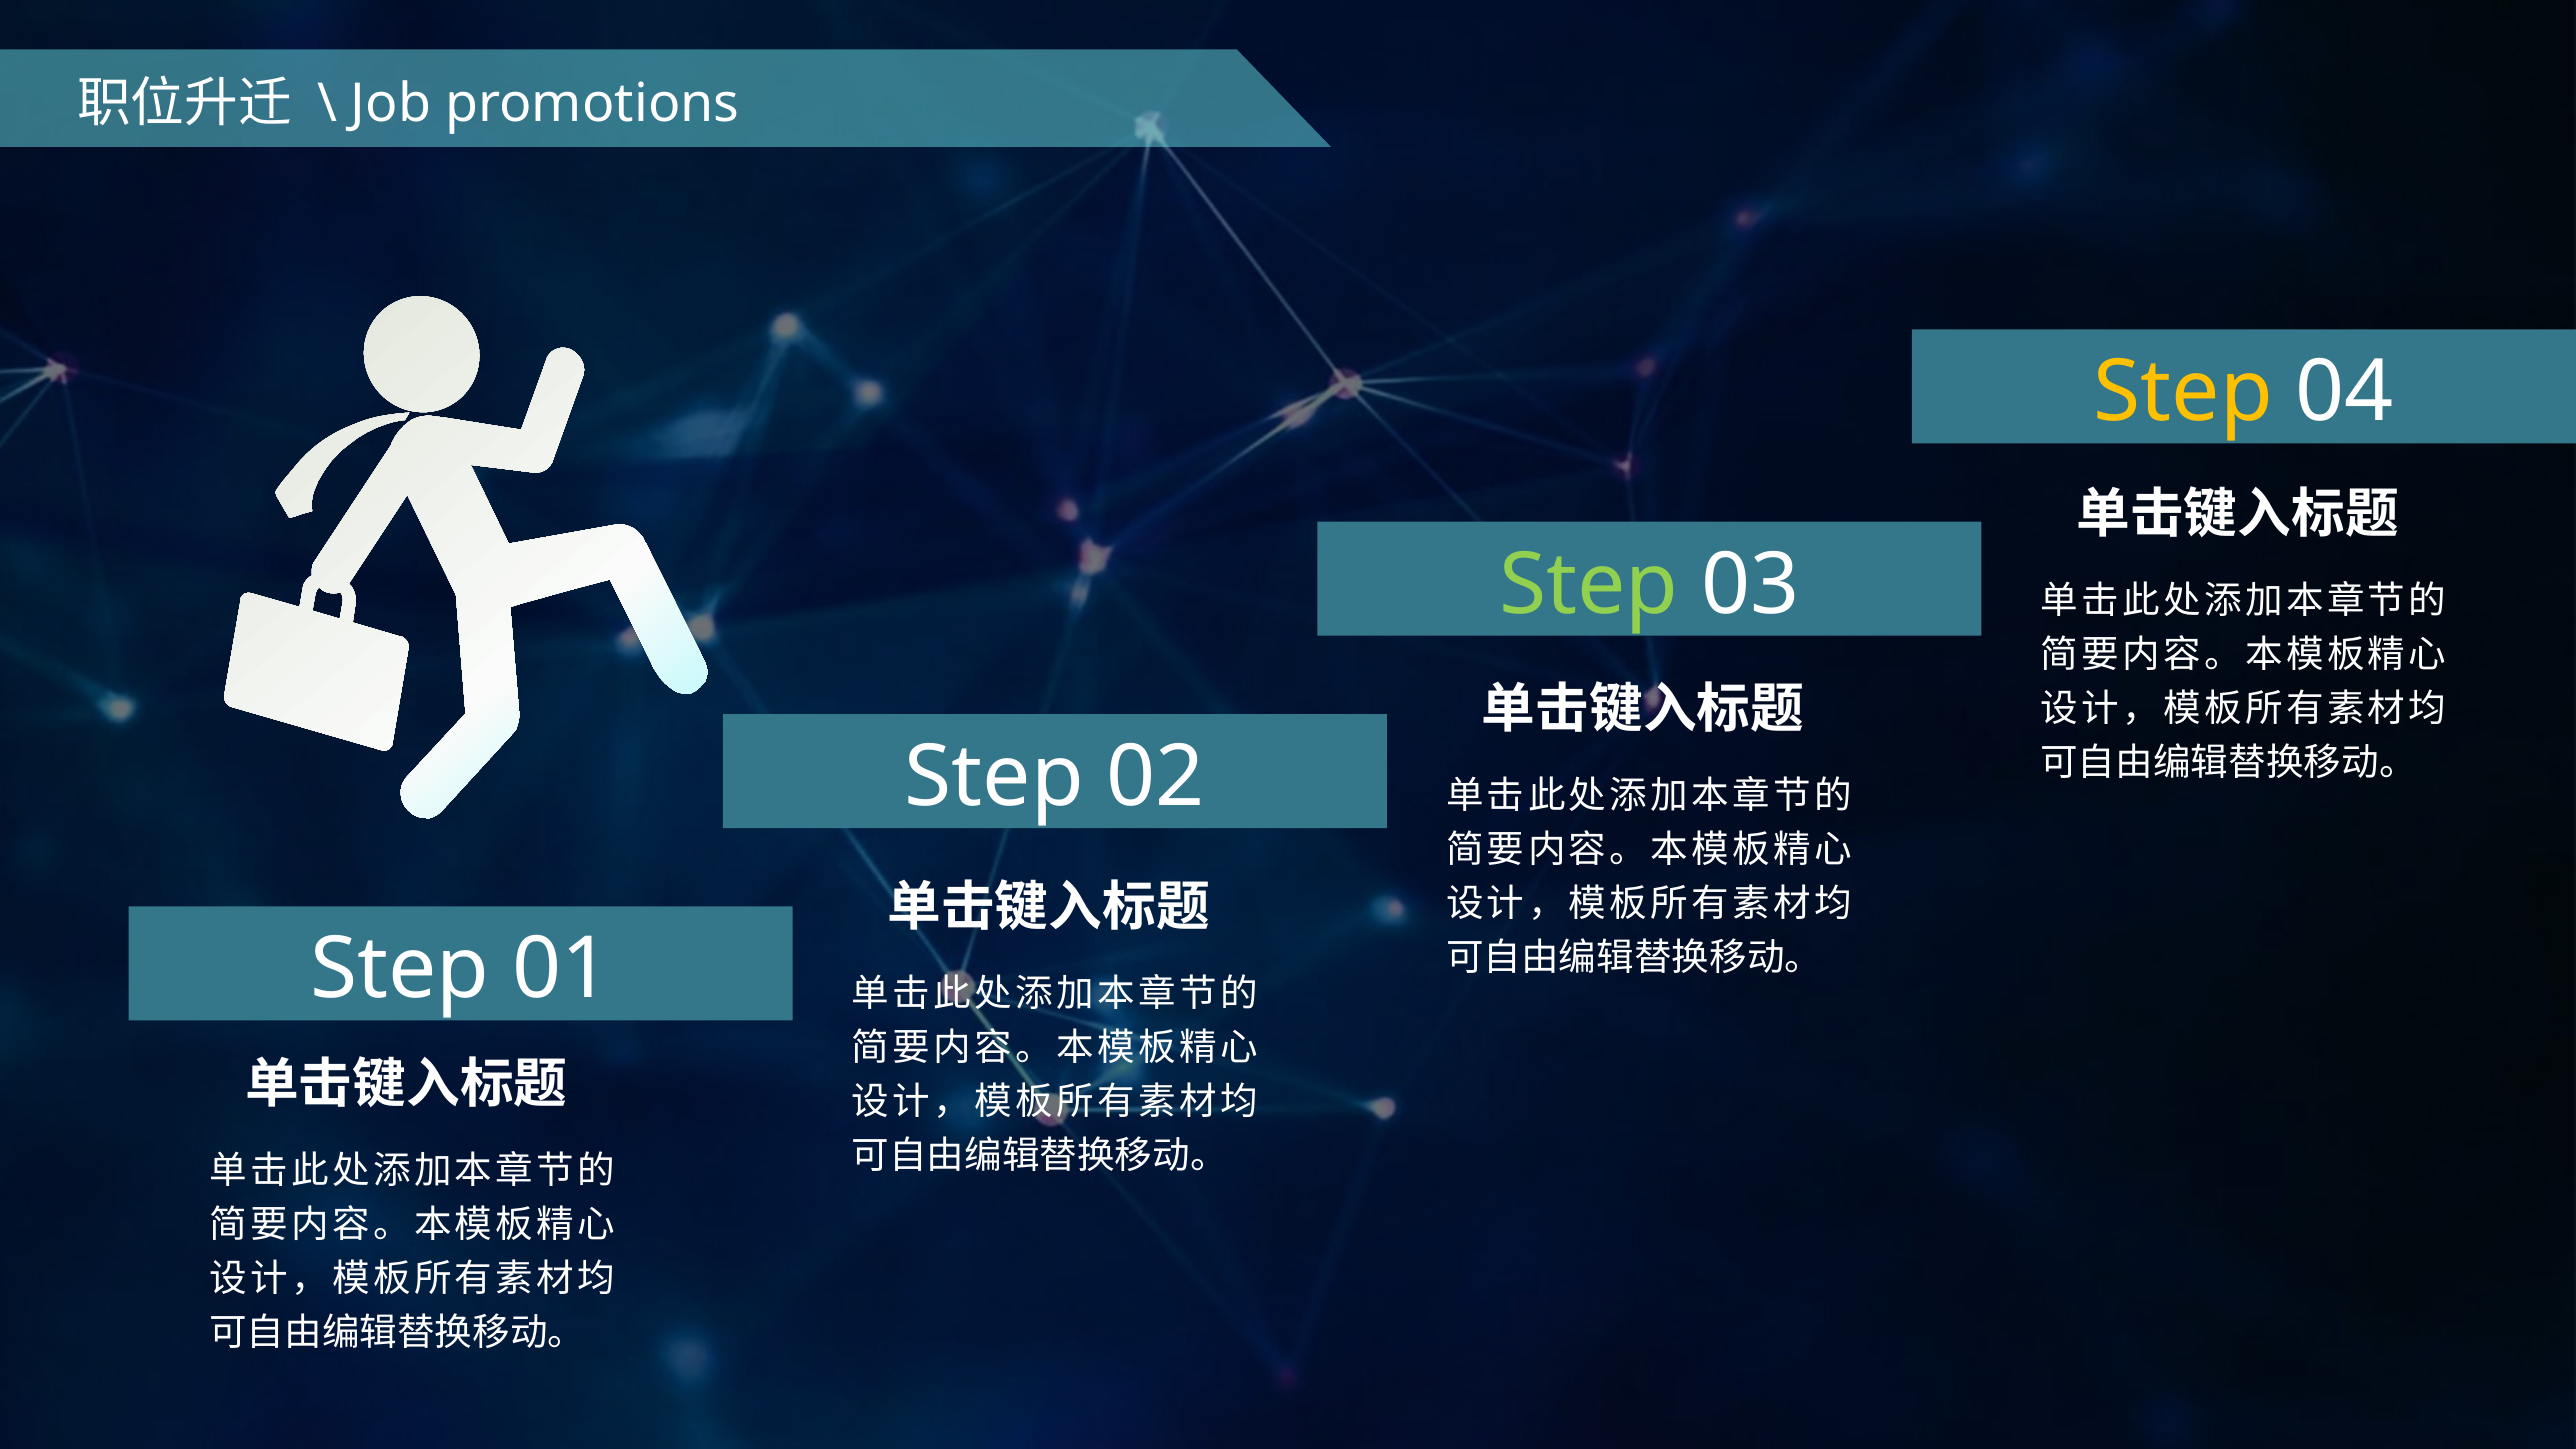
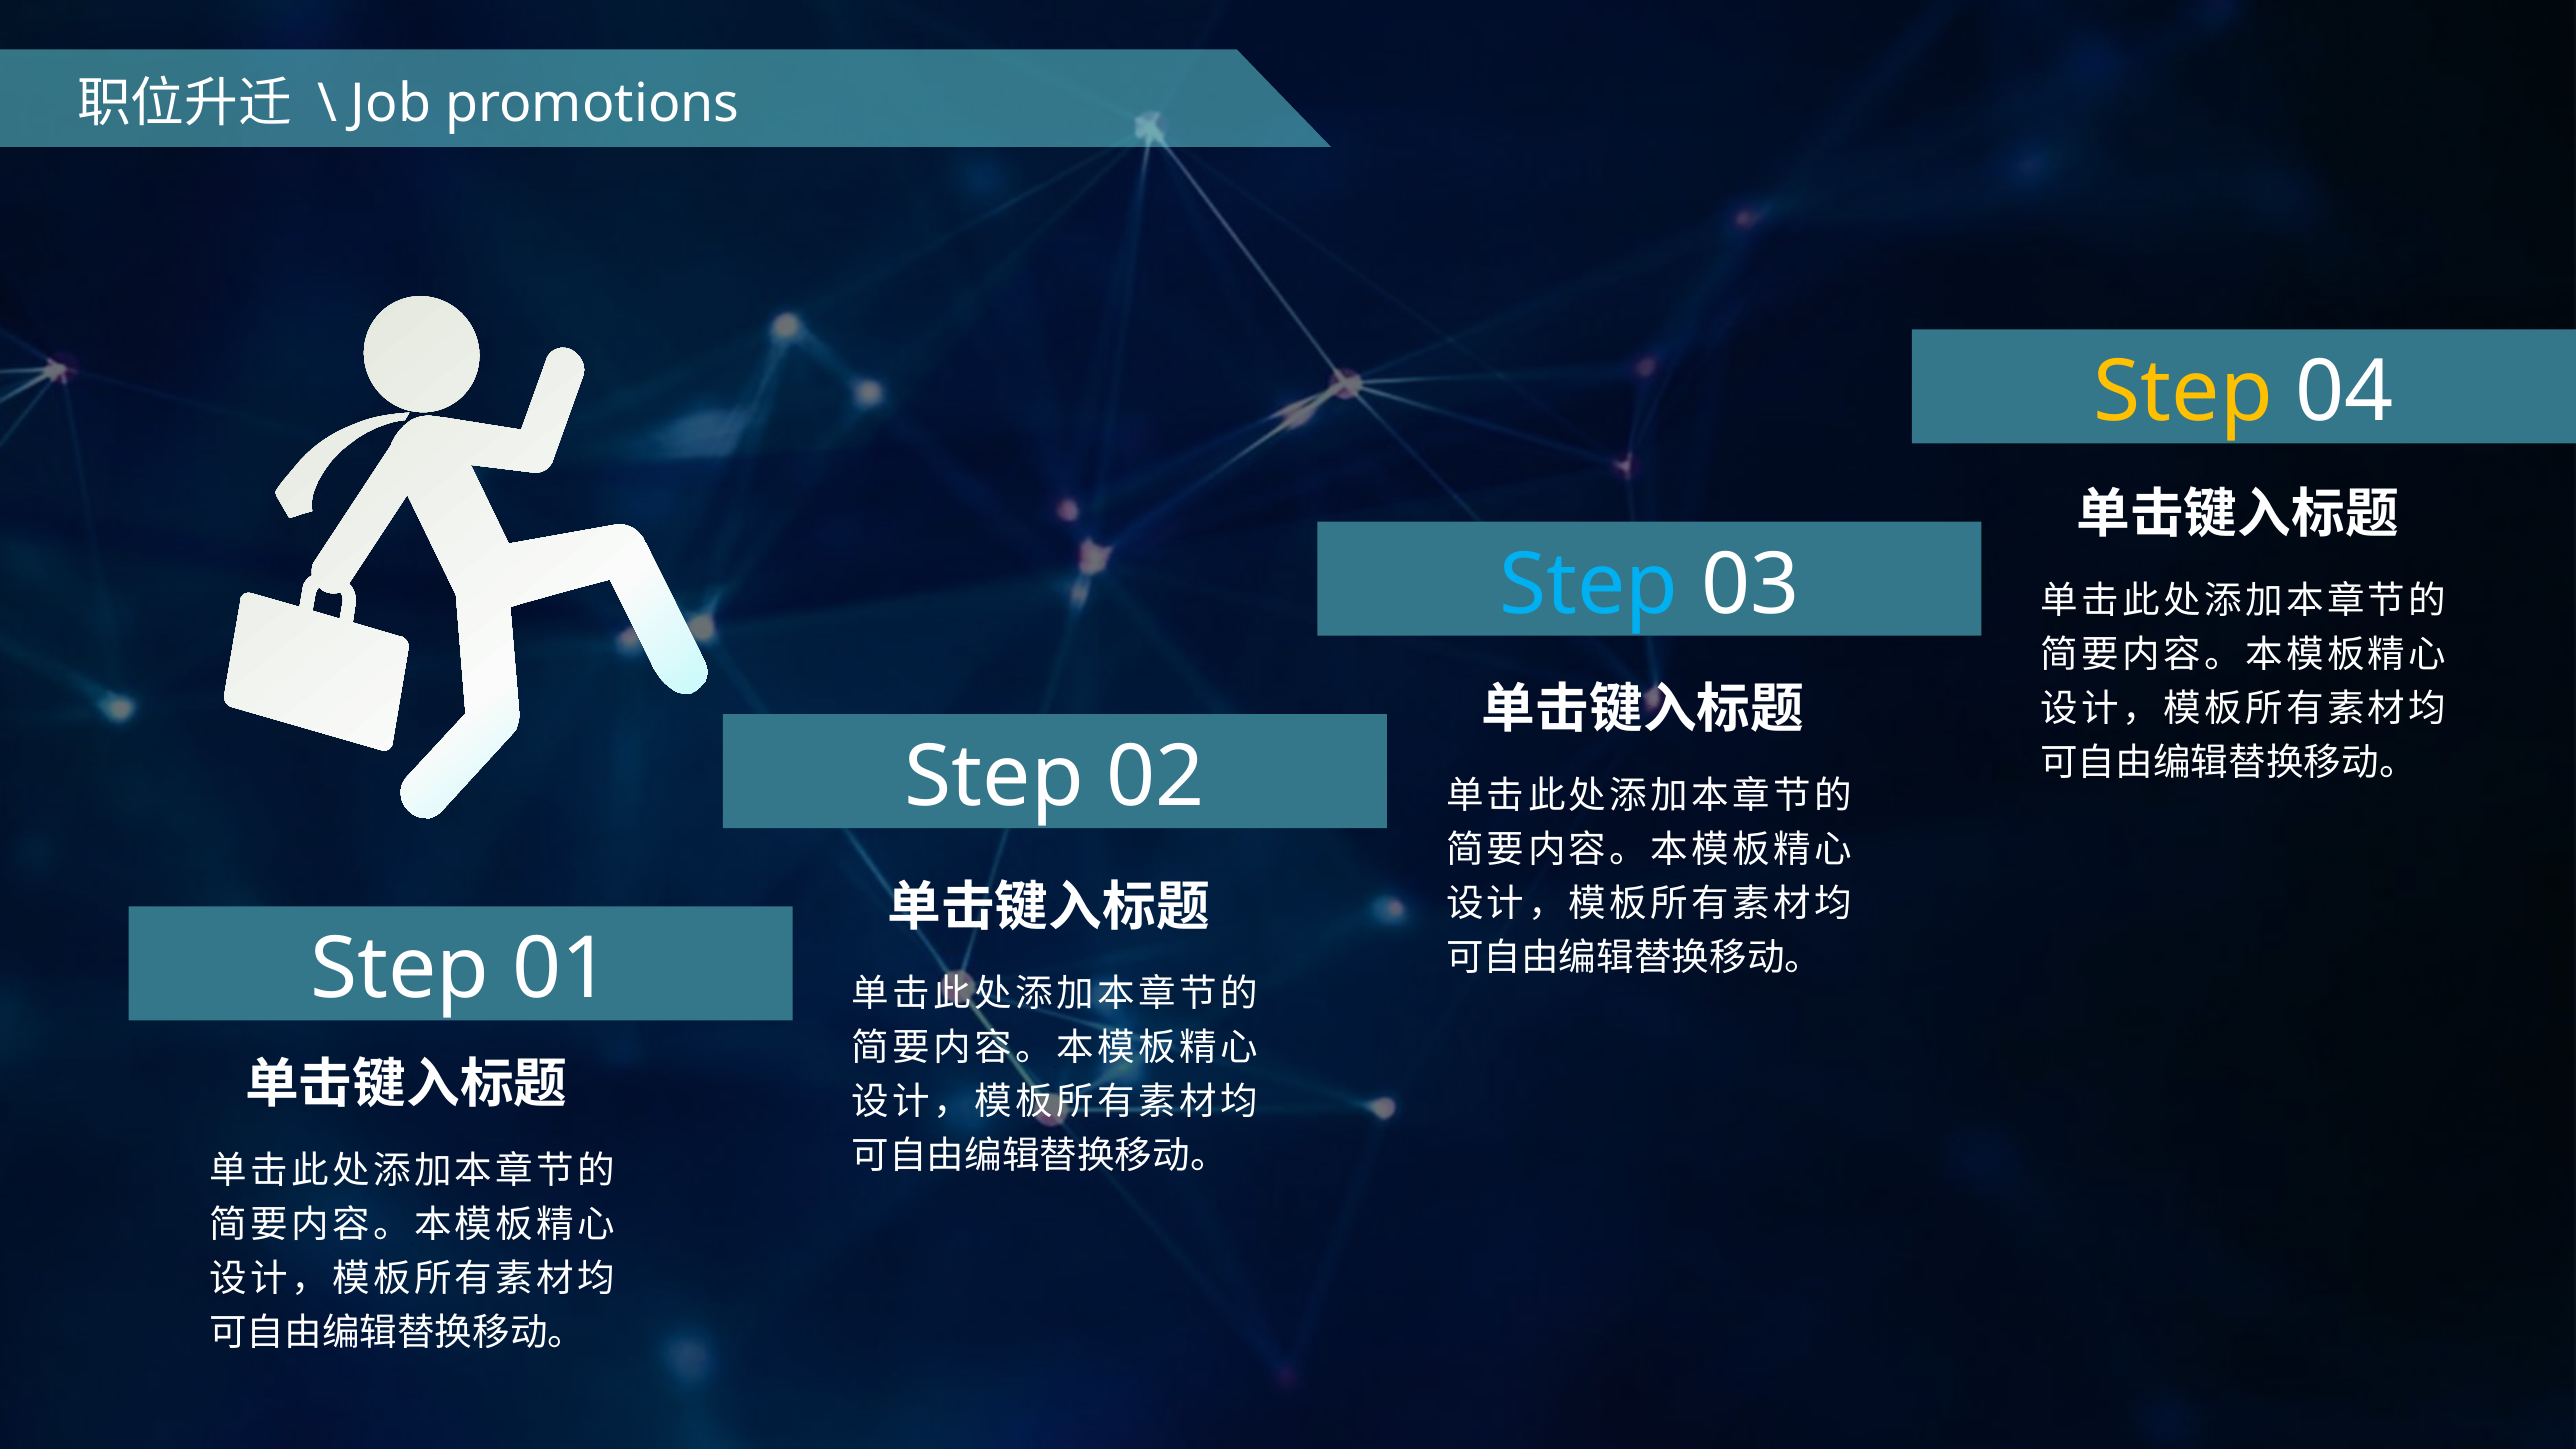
Step at (1589, 585) colour: light green -> light blue
